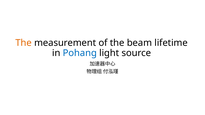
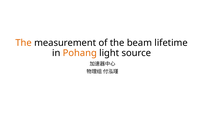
Pohang colour: blue -> orange
